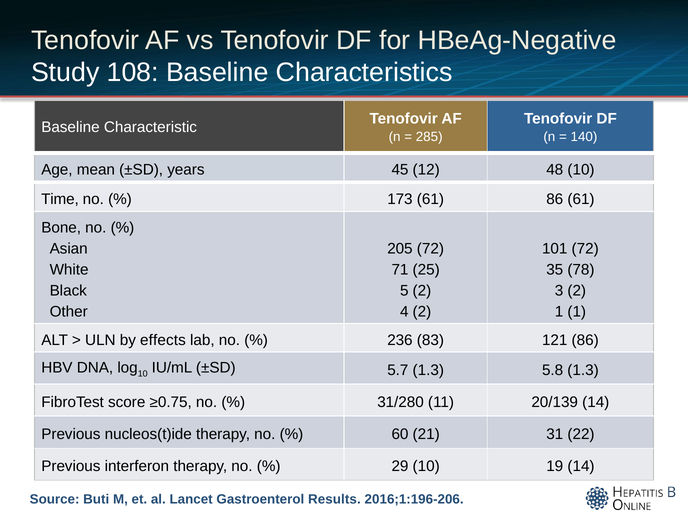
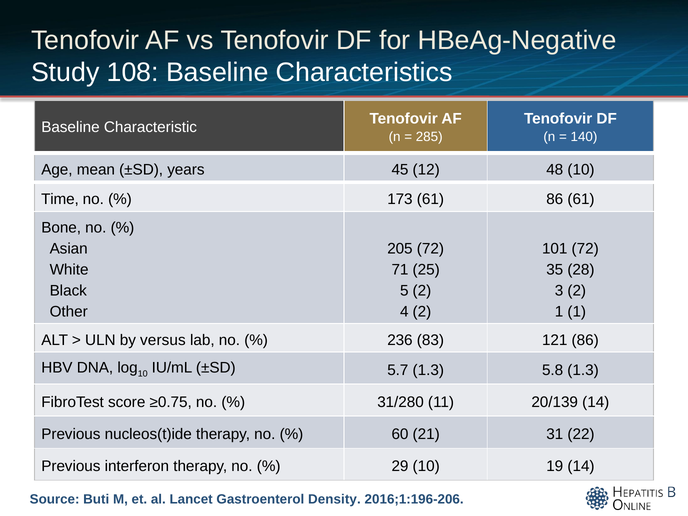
78: 78 -> 28
effects: effects -> versus
Results: Results -> Density
